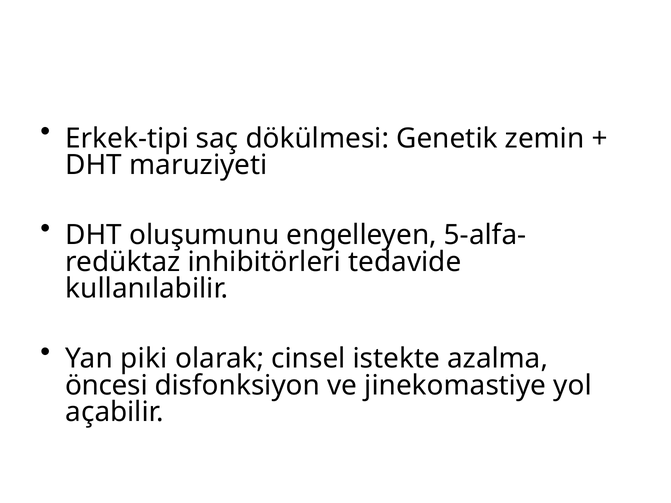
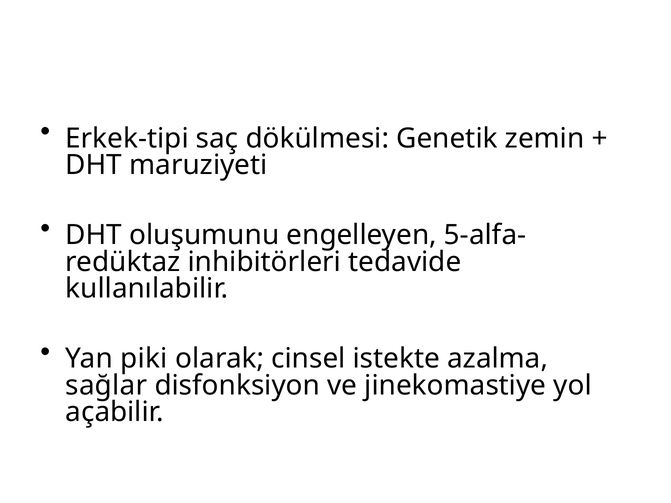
öncesi: öncesi -> sağlar
